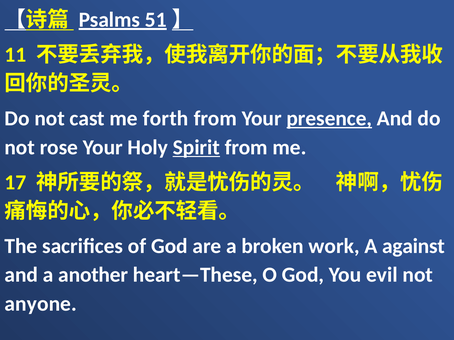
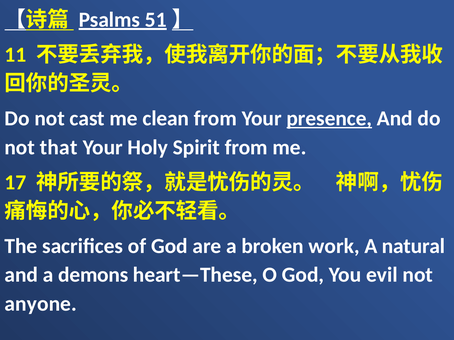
forth: forth -> clean
rose: rose -> that
Spirit underline: present -> none
against: against -> natural
another: another -> demons
